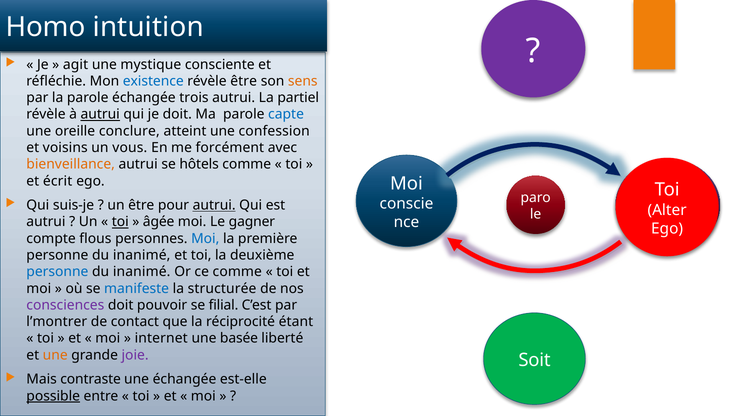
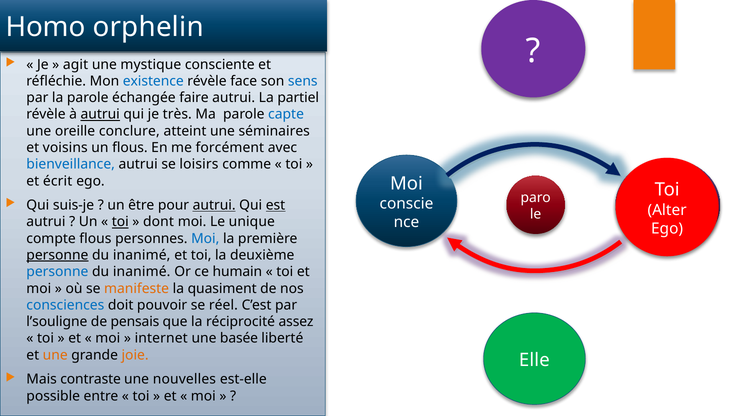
intuition: intuition -> orphelin
révèle être: être -> face
sens colour: orange -> blue
trois: trois -> faire
je doit: doit -> très
confession: confession -> séminaires
un vous: vous -> flous
bienveillance colour: orange -> blue
hôtels: hôtels -> loisirs
est underline: none -> present
âgée: âgée -> dont
gagner: gagner -> unique
personne at (57, 255) underline: none -> present
ce comme: comme -> humain
manifeste colour: blue -> orange
structurée: structurée -> quasiment
consciences colour: purple -> blue
filial: filial -> réel
l’montrer: l’montrer -> l’souligne
contact: contact -> pensais
étant: étant -> assez
joie colour: purple -> orange
Soit: Soit -> Elle
une échangée: échangée -> nouvelles
possible underline: present -> none
